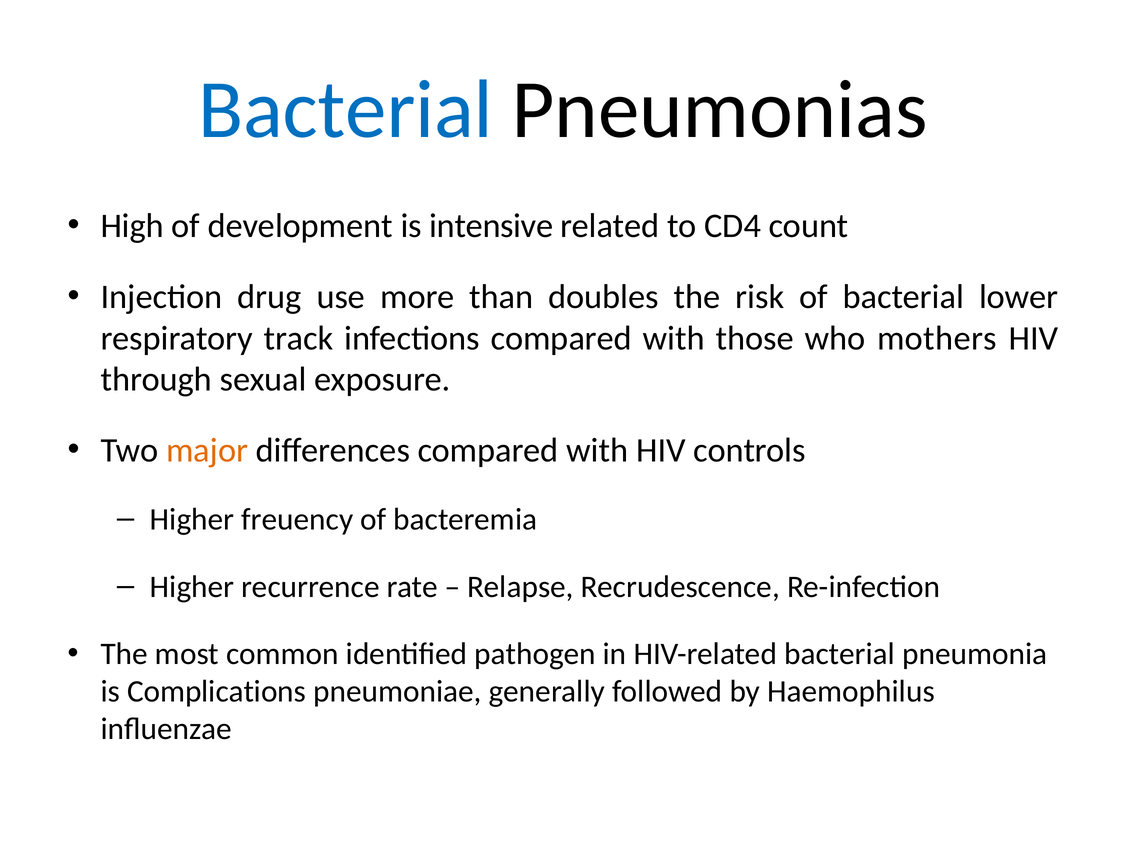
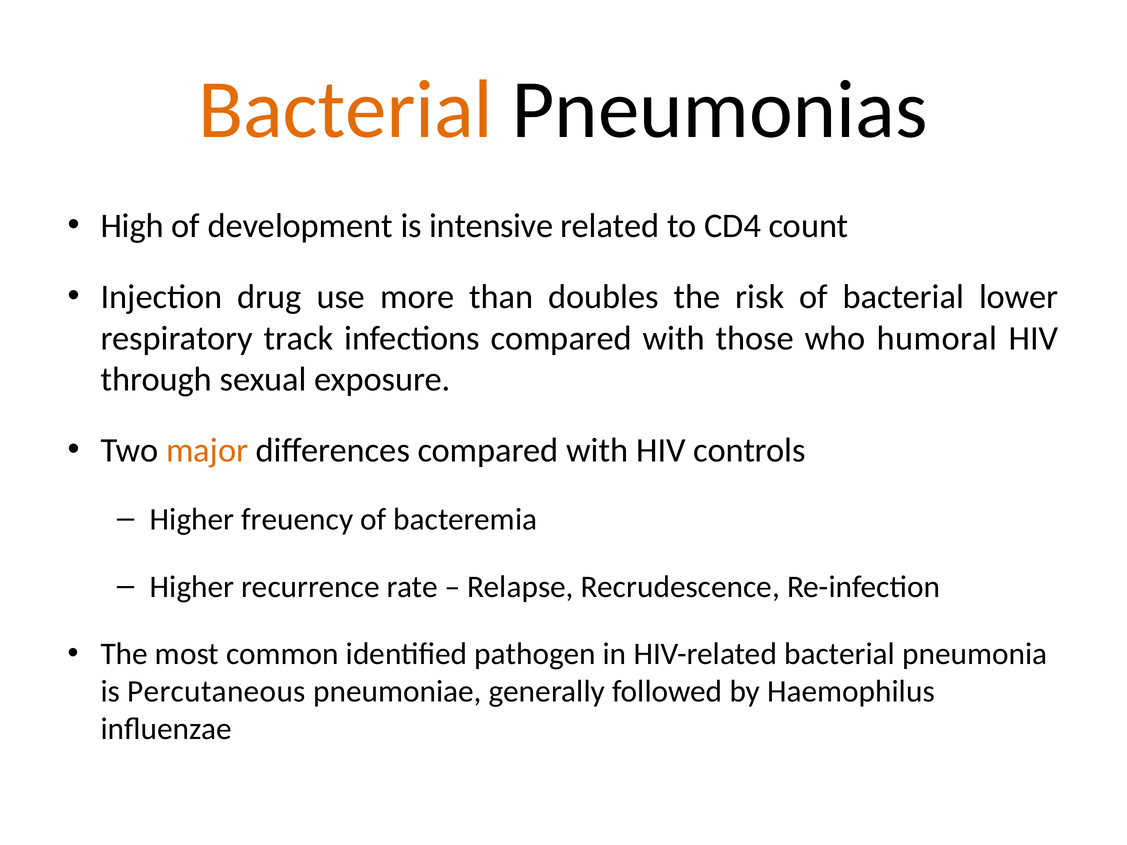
Bacterial at (346, 110) colour: blue -> orange
mothers: mothers -> humoral
Complications: Complications -> Percutaneous
